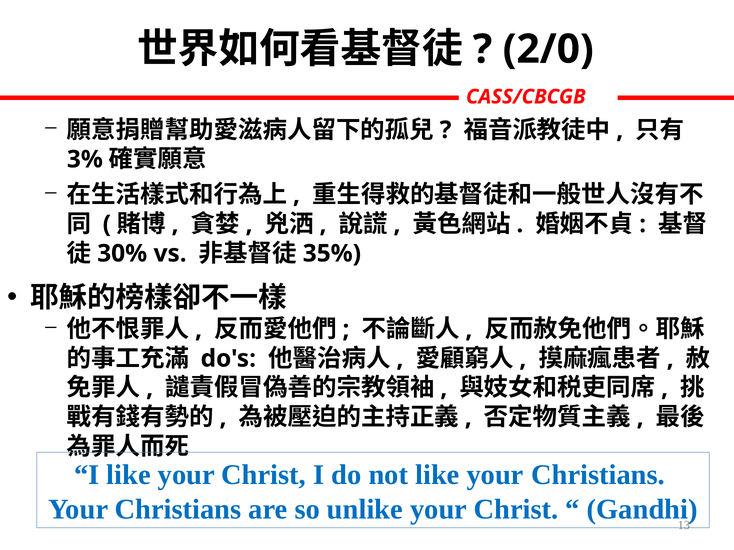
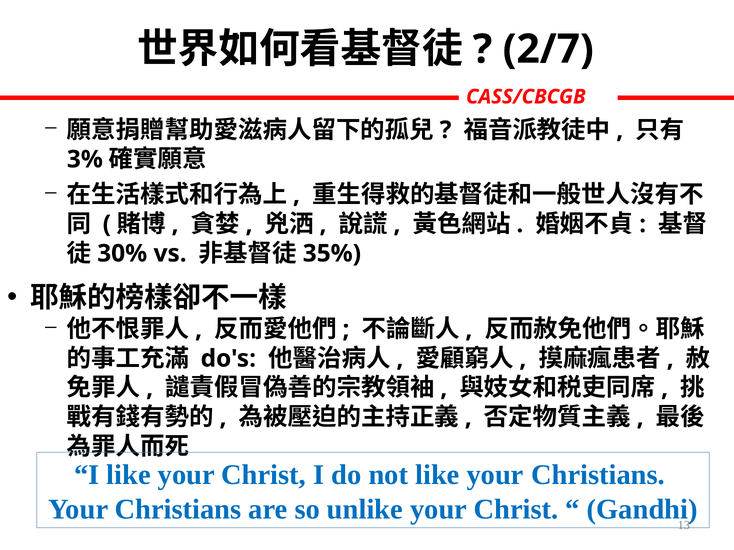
2/0: 2/0 -> 2/7
